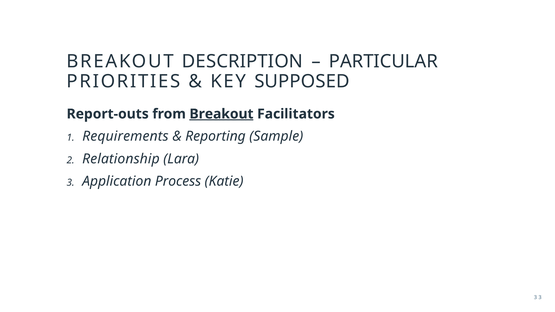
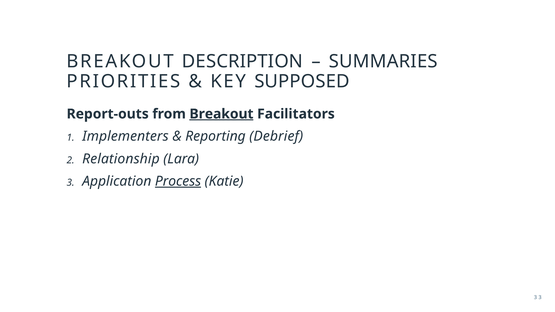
PARTICULAR: PARTICULAR -> SUMMARIES
Requirements: Requirements -> Implementers
Sample: Sample -> Debrief
Process underline: none -> present
